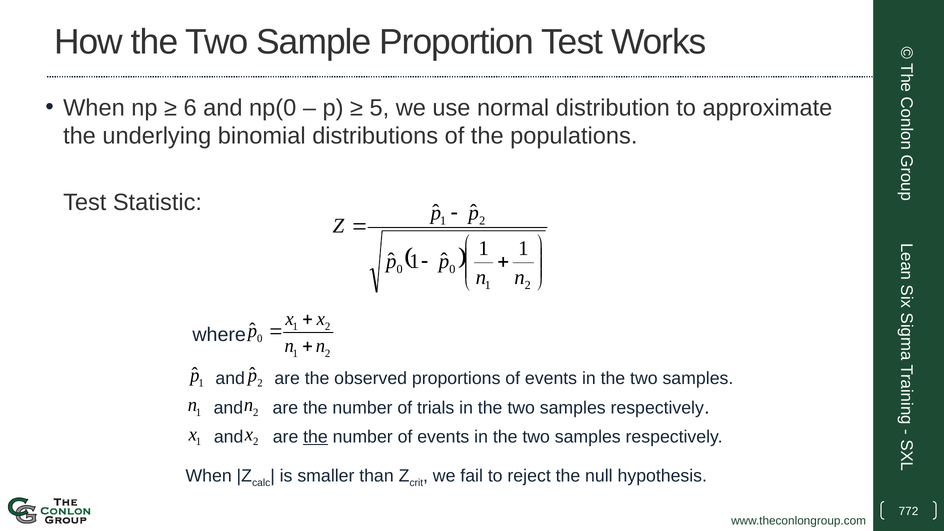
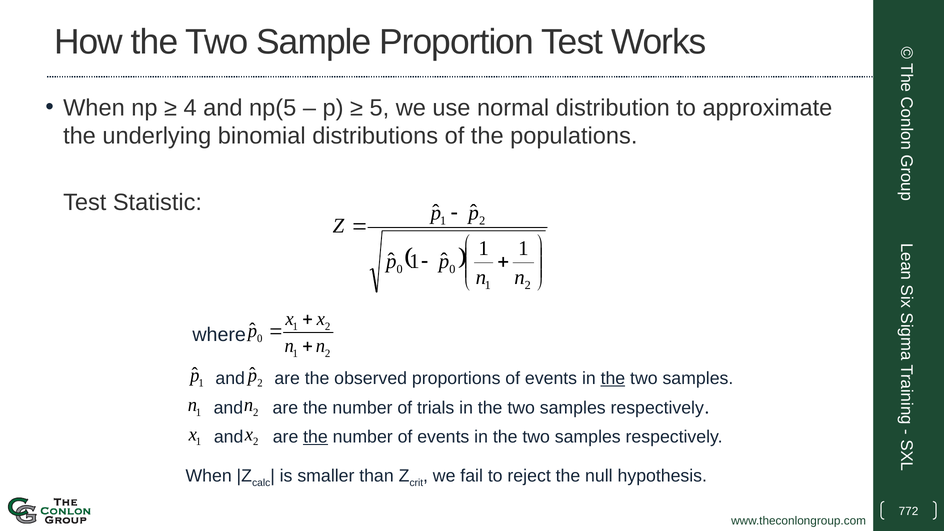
6: 6 -> 4
np(0: np(0 -> np(5
the at (613, 378) underline: none -> present
